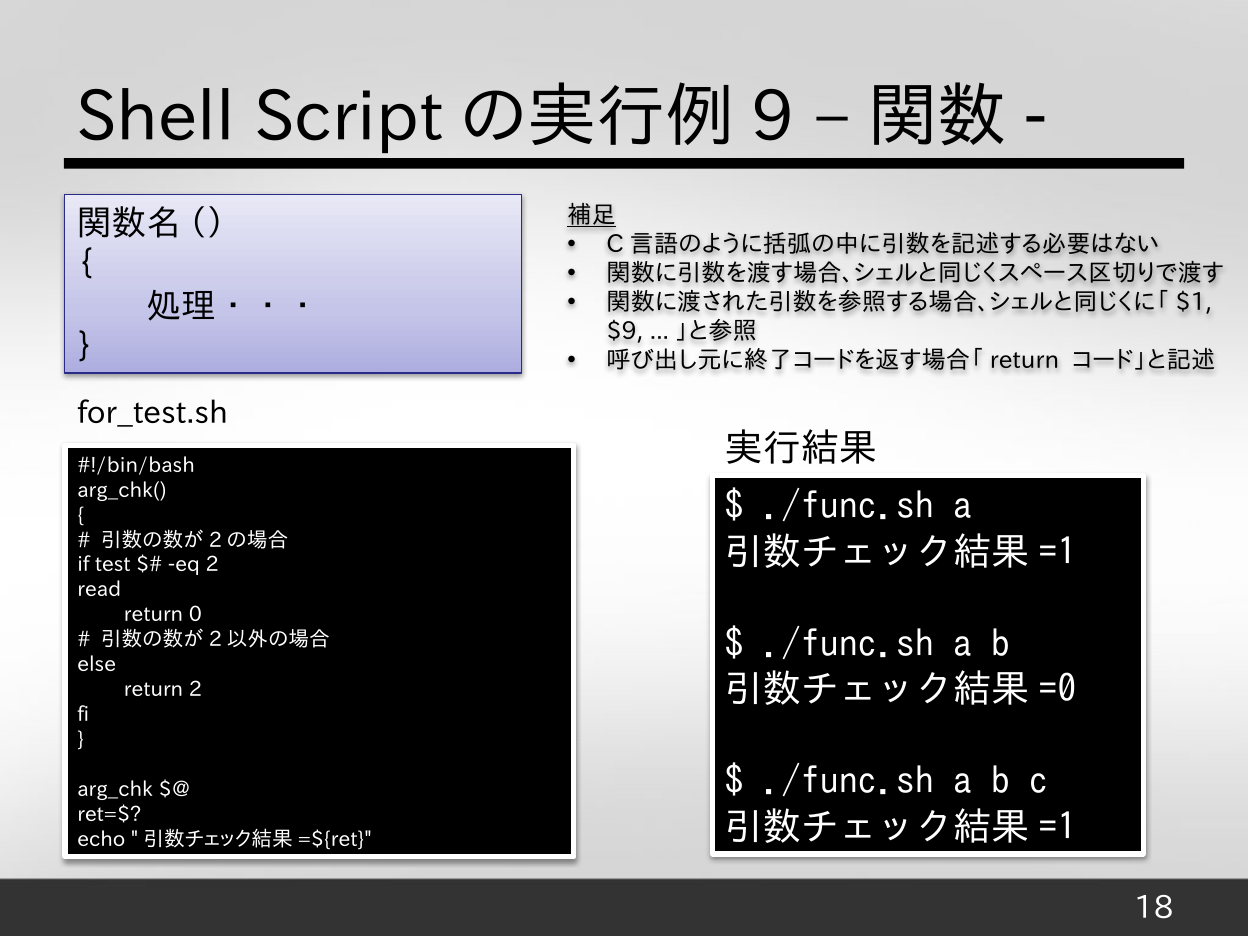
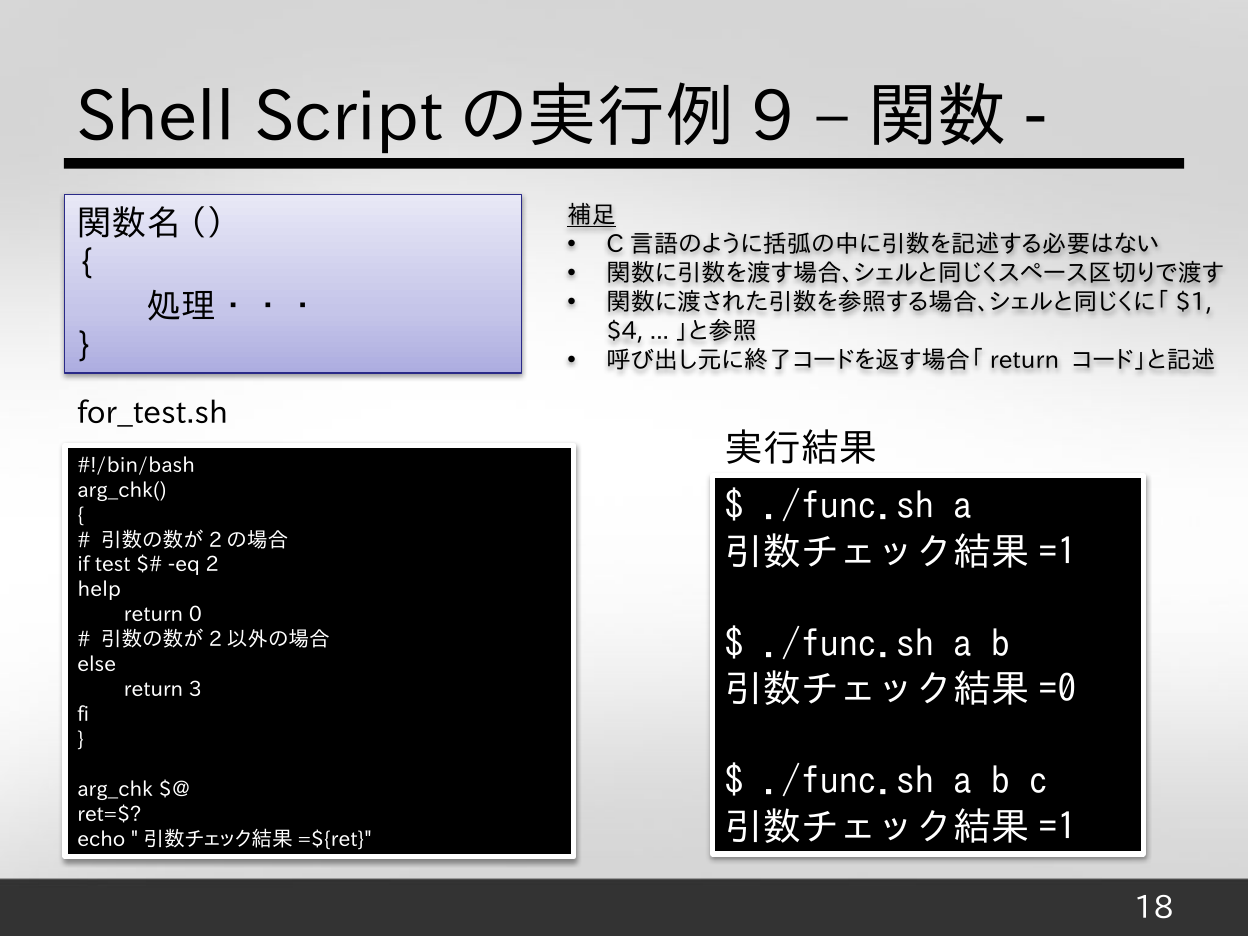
$9: $9 -> $4
read: read -> help
return 2: 2 -> 3
